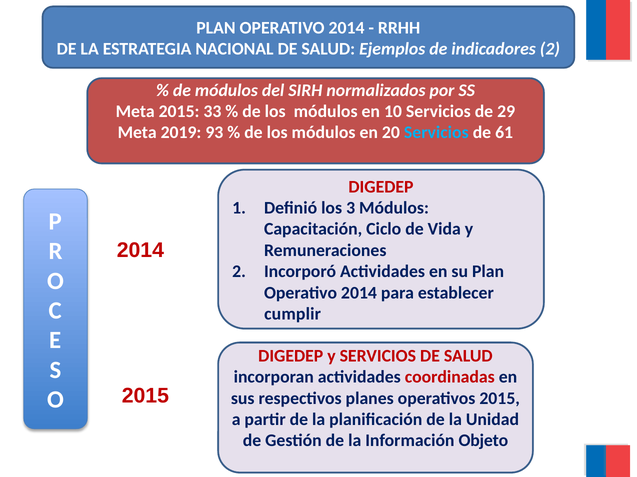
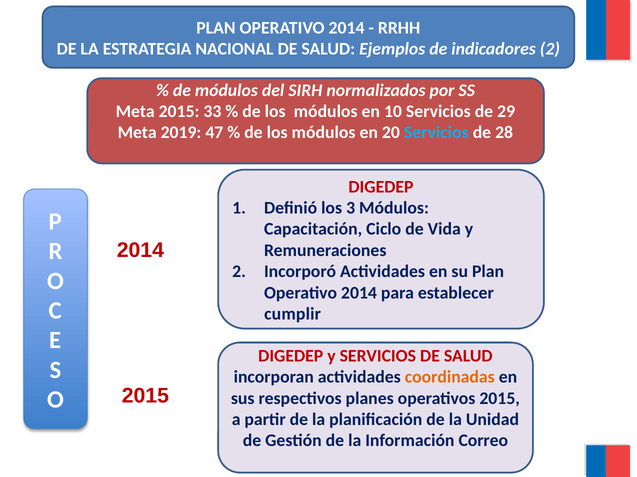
93: 93 -> 47
61: 61 -> 28
coordinadas colour: red -> orange
Objeto: Objeto -> Correo
